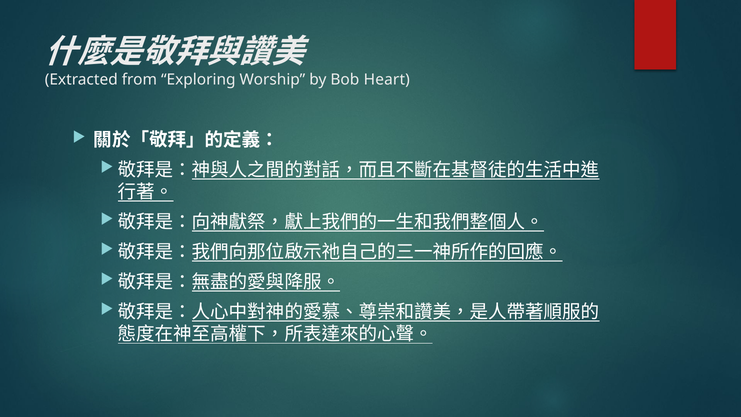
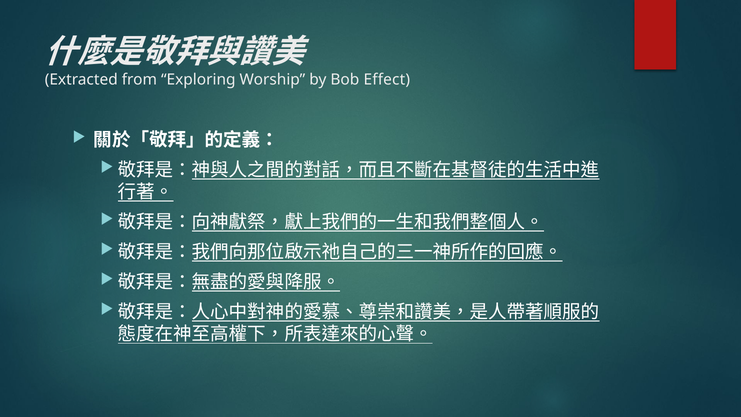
Heart: Heart -> Effect
